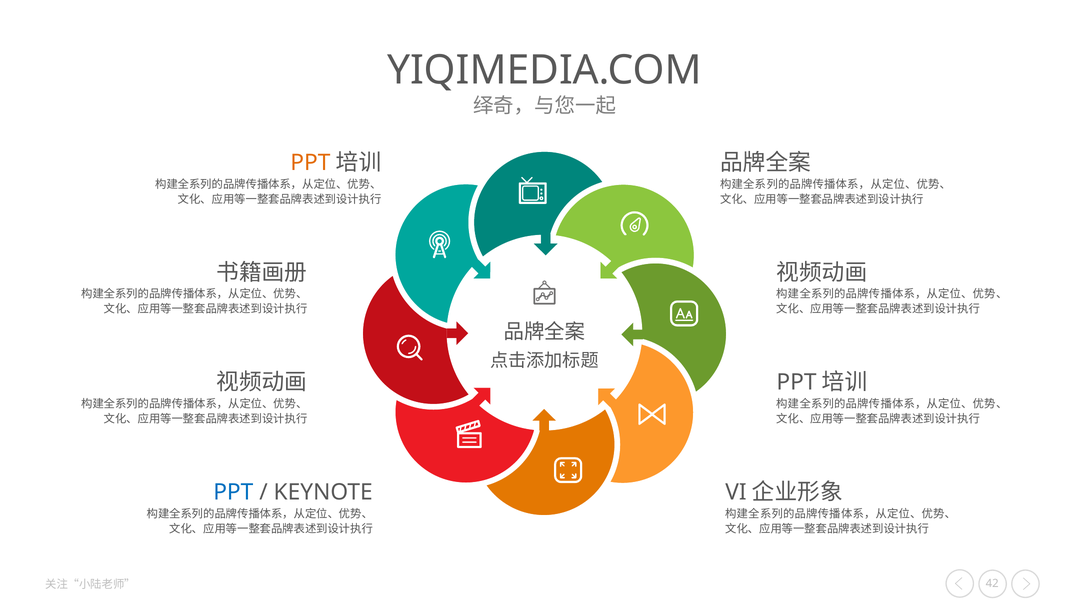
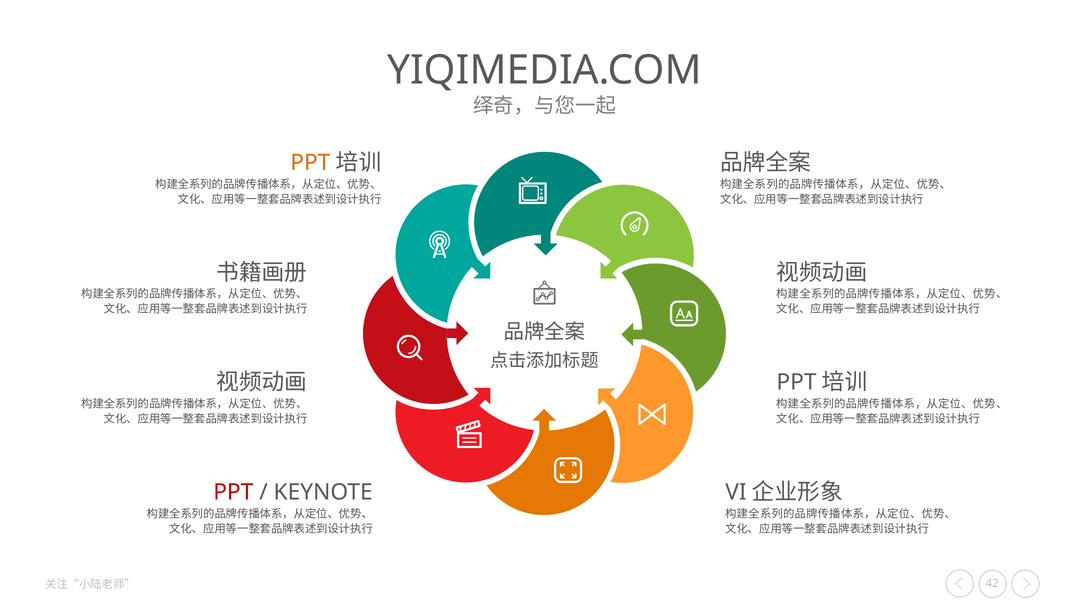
PPT at (233, 492) colour: blue -> red
